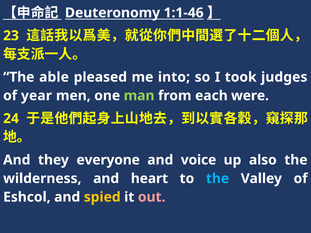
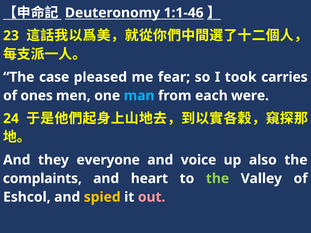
able: able -> case
into: into -> fear
judges: judges -> carries
year: year -> ones
man colour: light green -> light blue
wilderness: wilderness -> complaints
the at (218, 179) colour: light blue -> light green
